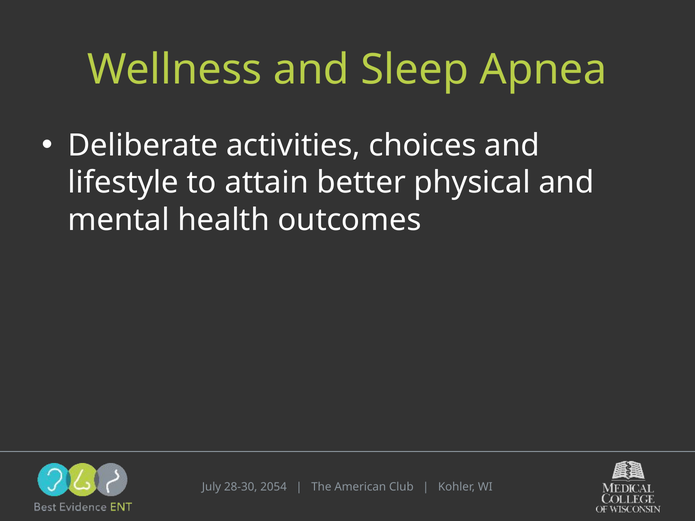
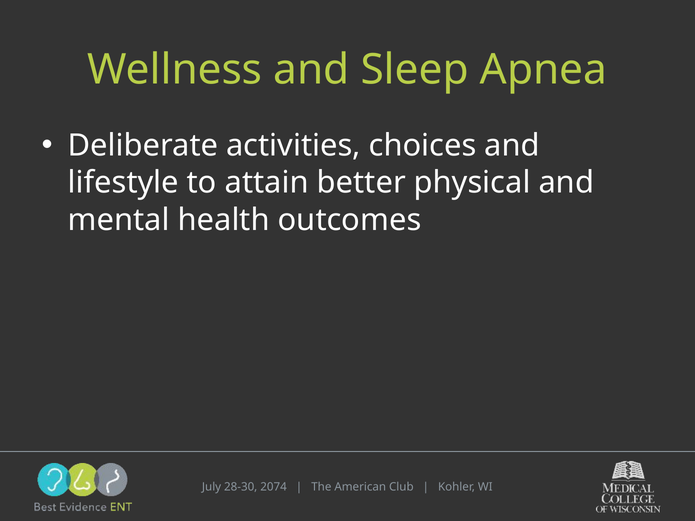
2054: 2054 -> 2074
